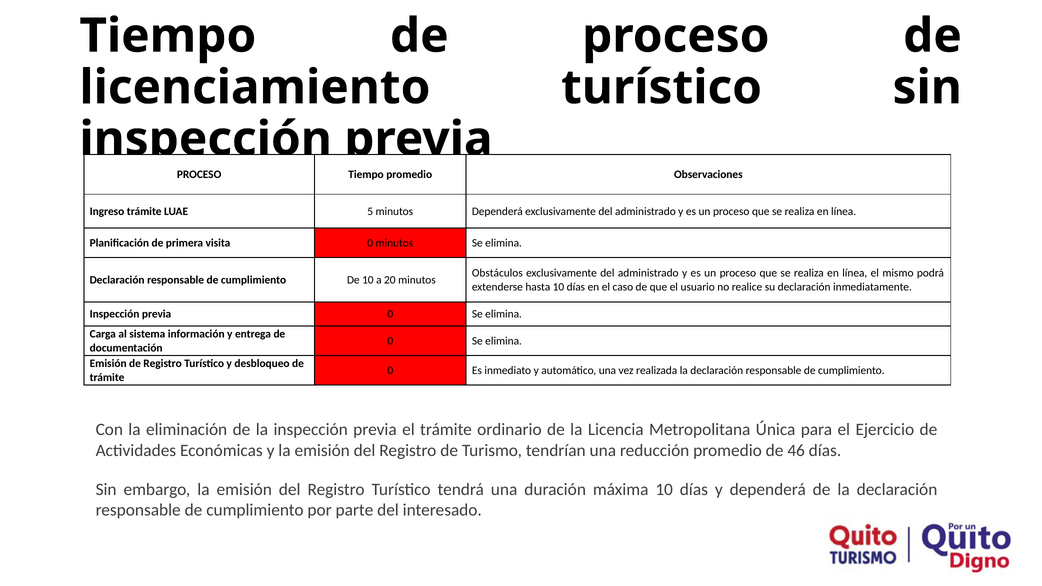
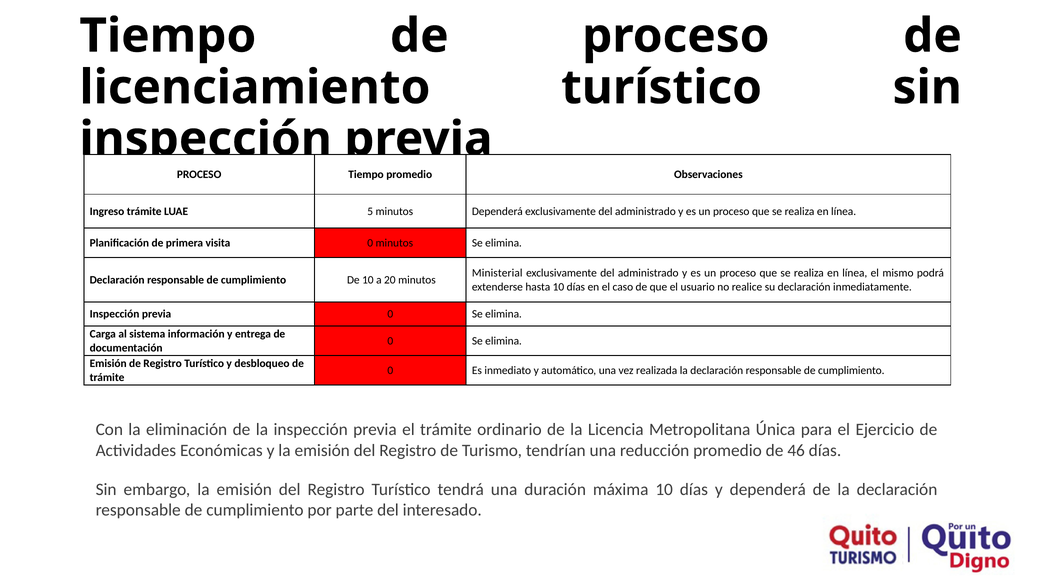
Obstáculos: Obstáculos -> Ministerial
